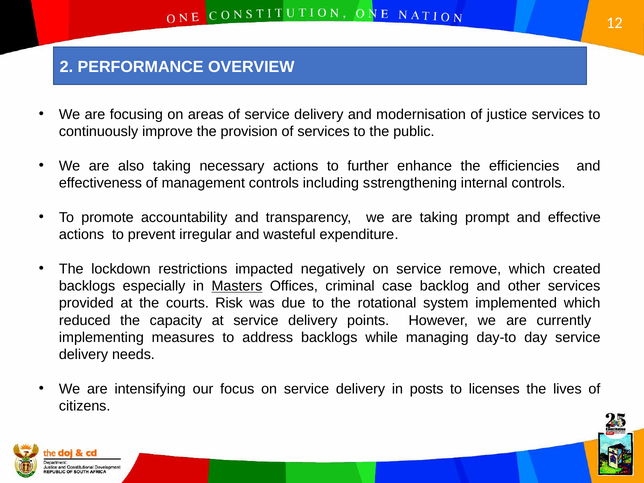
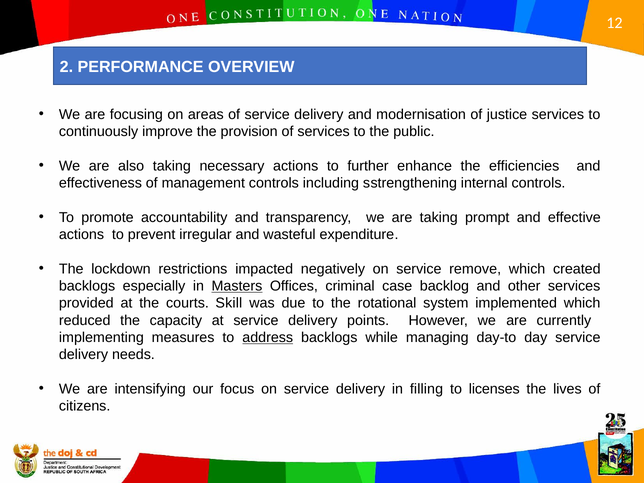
Risk: Risk -> Skill
address underline: none -> present
posts: posts -> filling
